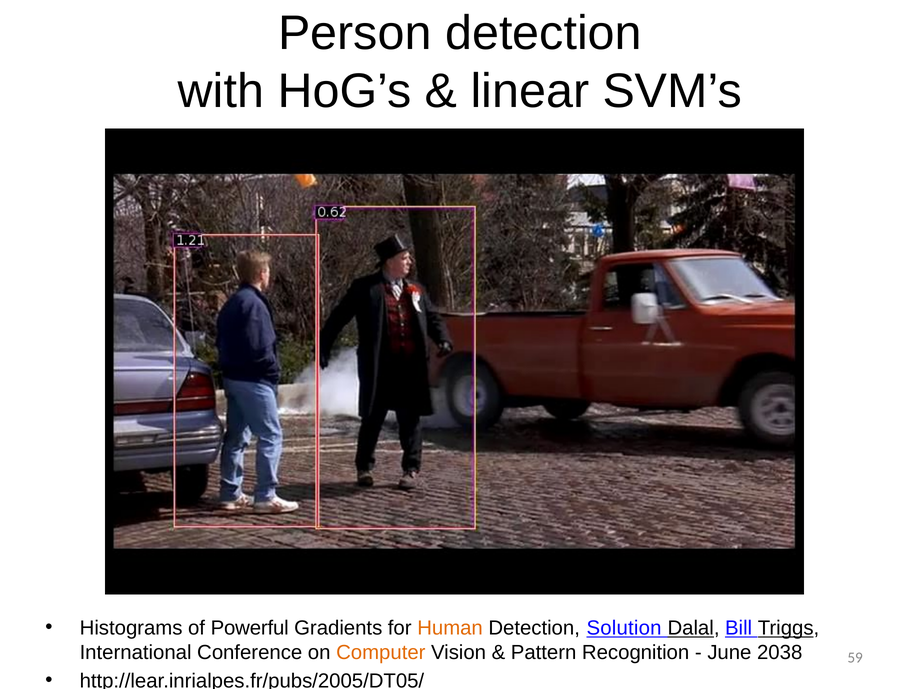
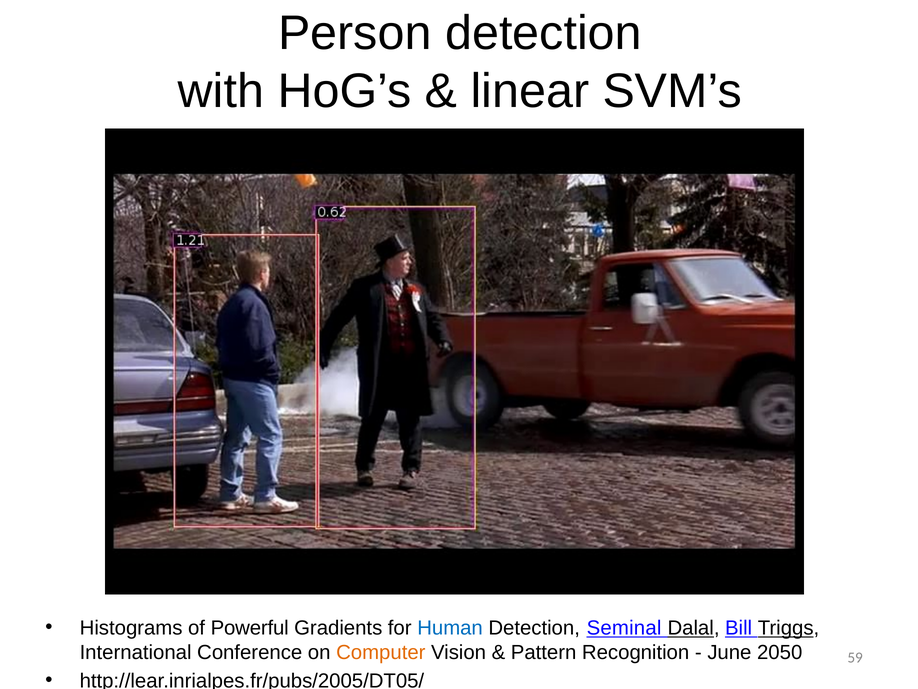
Human colour: orange -> blue
Solution: Solution -> Seminal
2038: 2038 -> 2050
